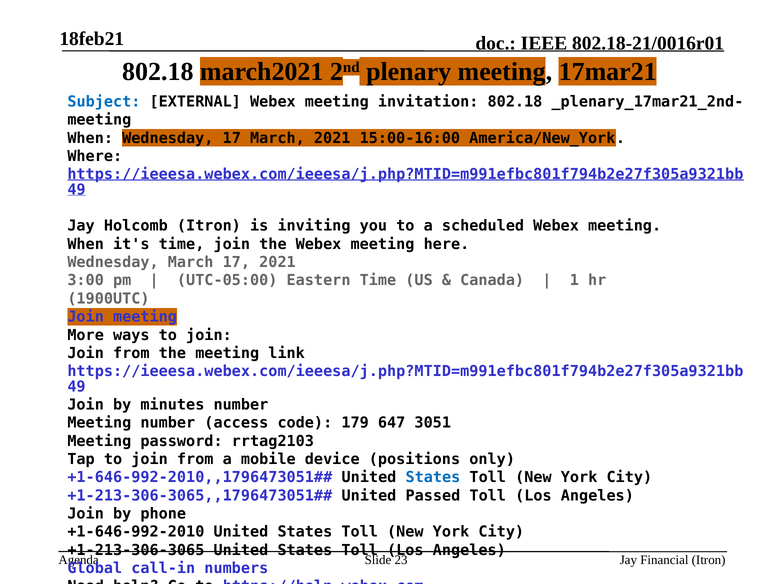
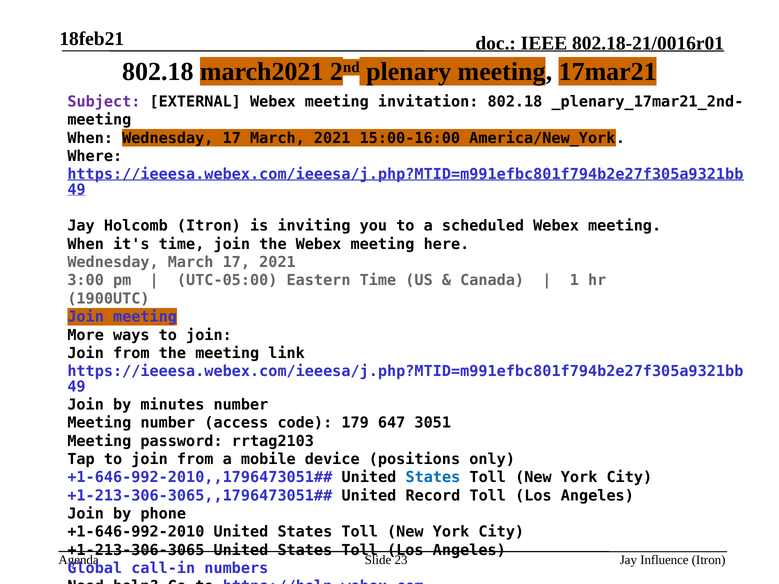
Subject colour: blue -> purple
Passed: Passed -> Record
Financial: Financial -> Influence
